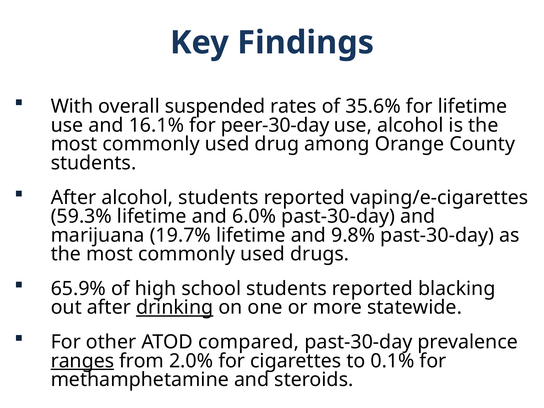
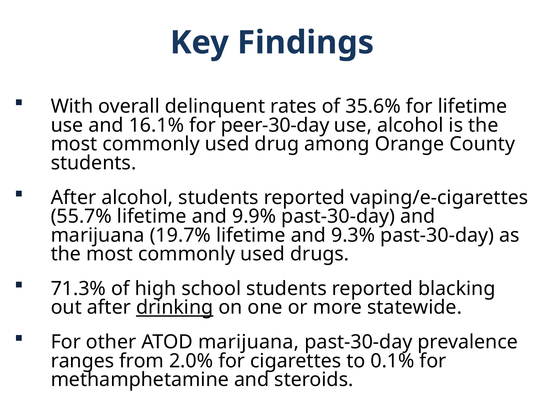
suspended: suspended -> delinquent
59.3%: 59.3% -> 55.7%
6.0%: 6.0% -> 9.9%
9.8%: 9.8% -> 9.3%
65.9%: 65.9% -> 71.3%
ATOD compared: compared -> marijuana
ranges underline: present -> none
